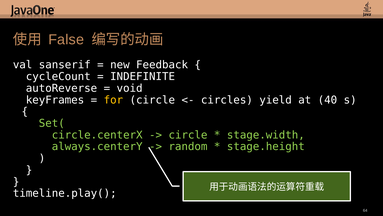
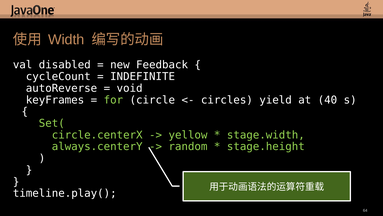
False: False -> Width
sanserif: sanserif -> disabled
for colour: yellow -> light green
circle at (188, 135): circle -> yellow
